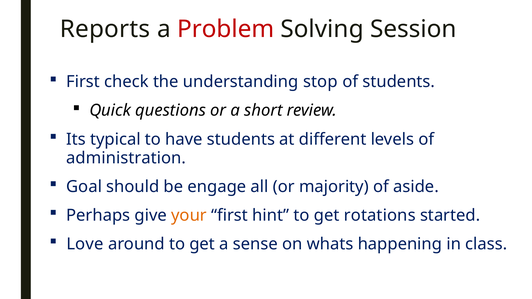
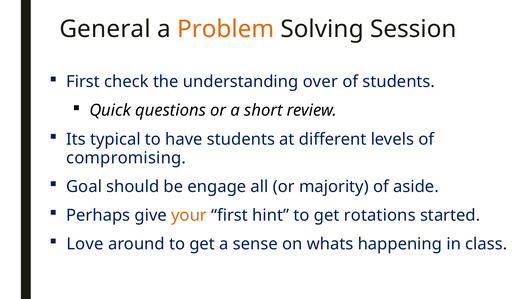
Reports: Reports -> General
Problem colour: red -> orange
stop: stop -> over
administration: administration -> compromising
